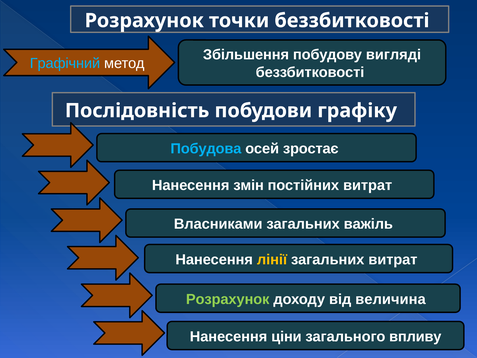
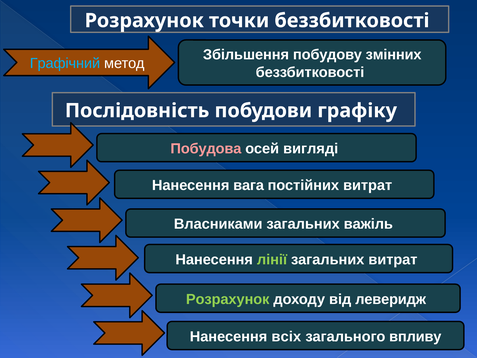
вигляді: вигляді -> змінних
Побудова colour: light blue -> pink
зростає: зростає -> вигляді
змін: змін -> вага
лінії colour: yellow -> light green
величина: величина -> леверидж
ціни: ціни -> всіх
